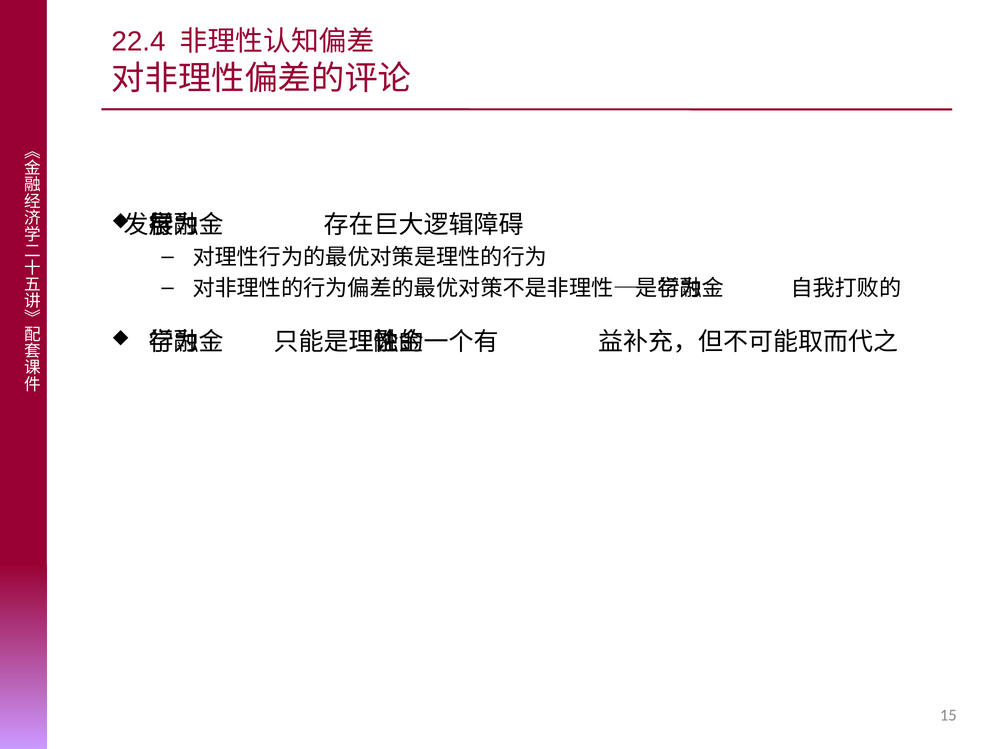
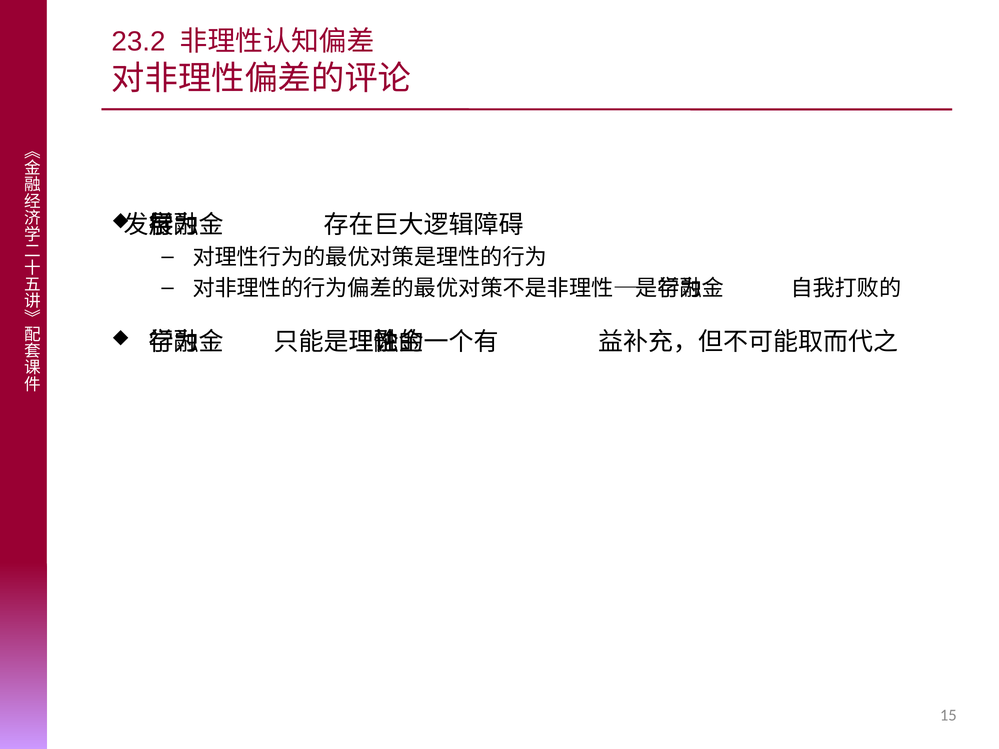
22.4: 22.4 -> 23.2
